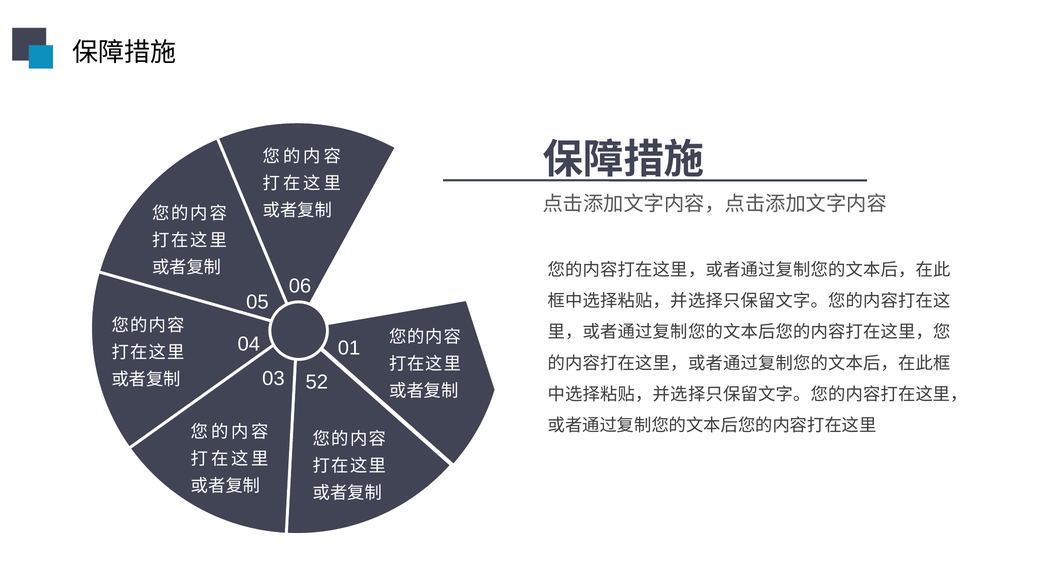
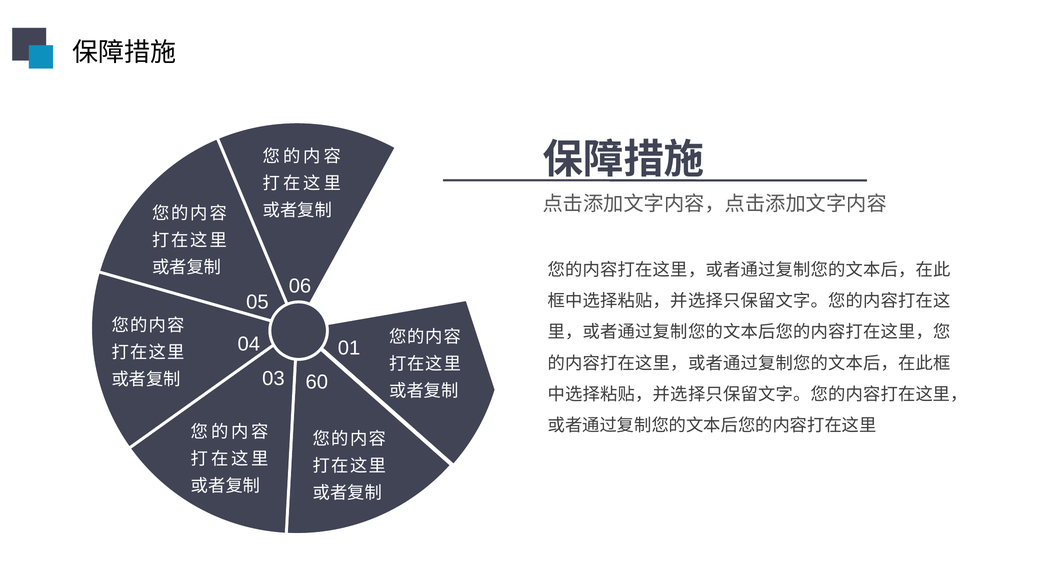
52: 52 -> 60
